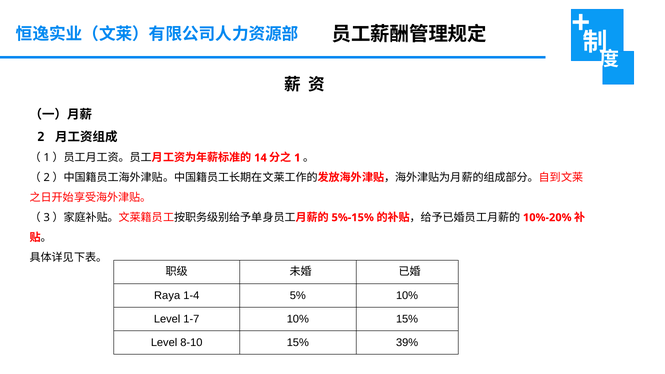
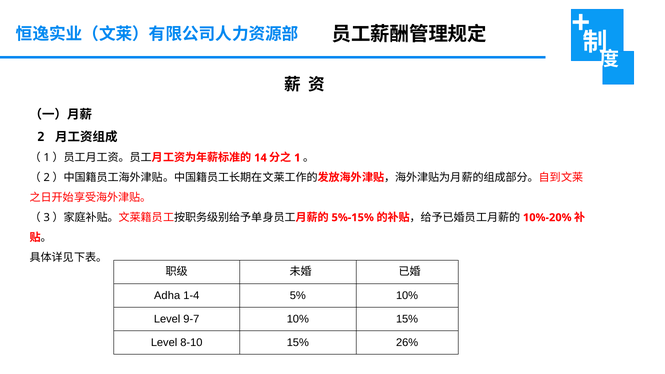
Raya: Raya -> Adha
1-7: 1-7 -> 9-7
39%: 39% -> 26%
